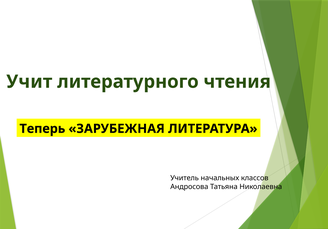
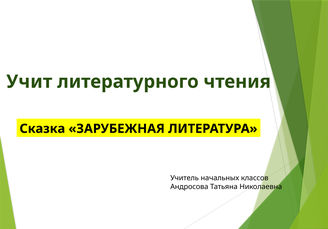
Теперь: Теперь -> Сказка
